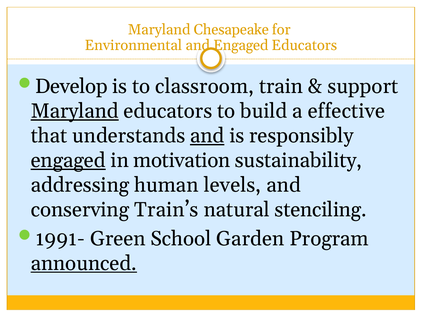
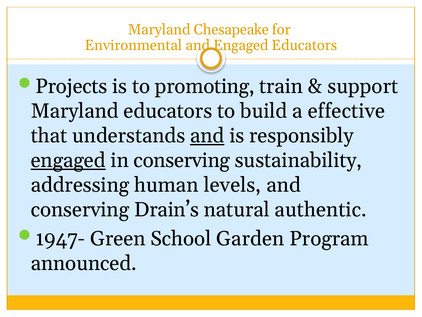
Develop: Develop -> Projects
classroom: classroom -> promoting
Maryland at (75, 111) underline: present -> none
in motivation: motivation -> conserving
Train’s: Train’s -> Drain’s
stenciling: stenciling -> authentic
1991-: 1991- -> 1947-
announced underline: present -> none
